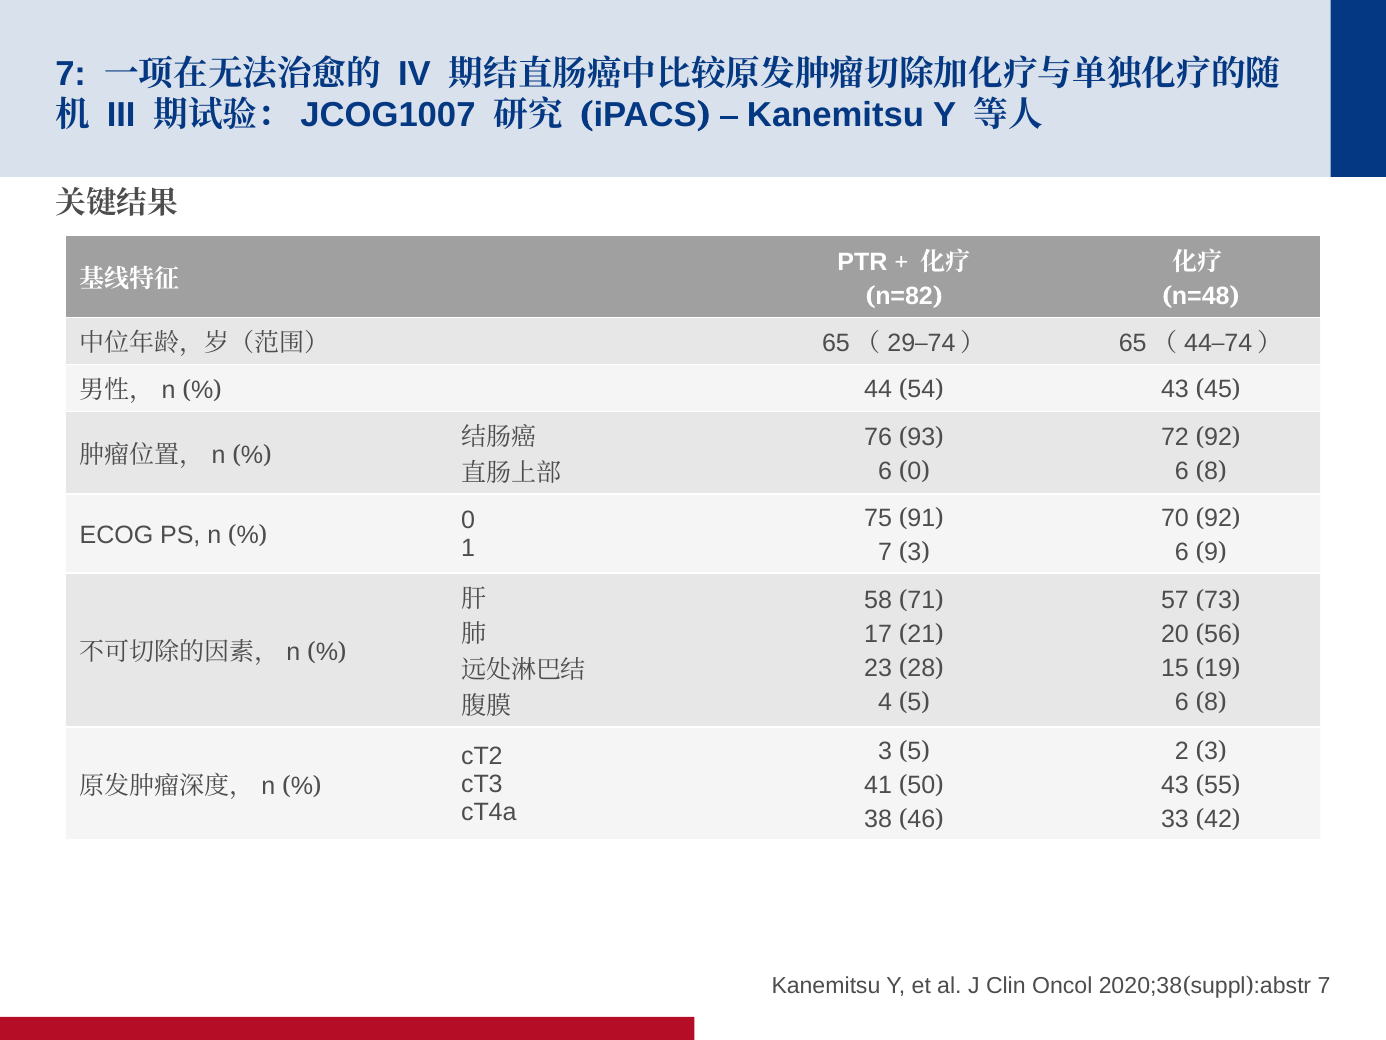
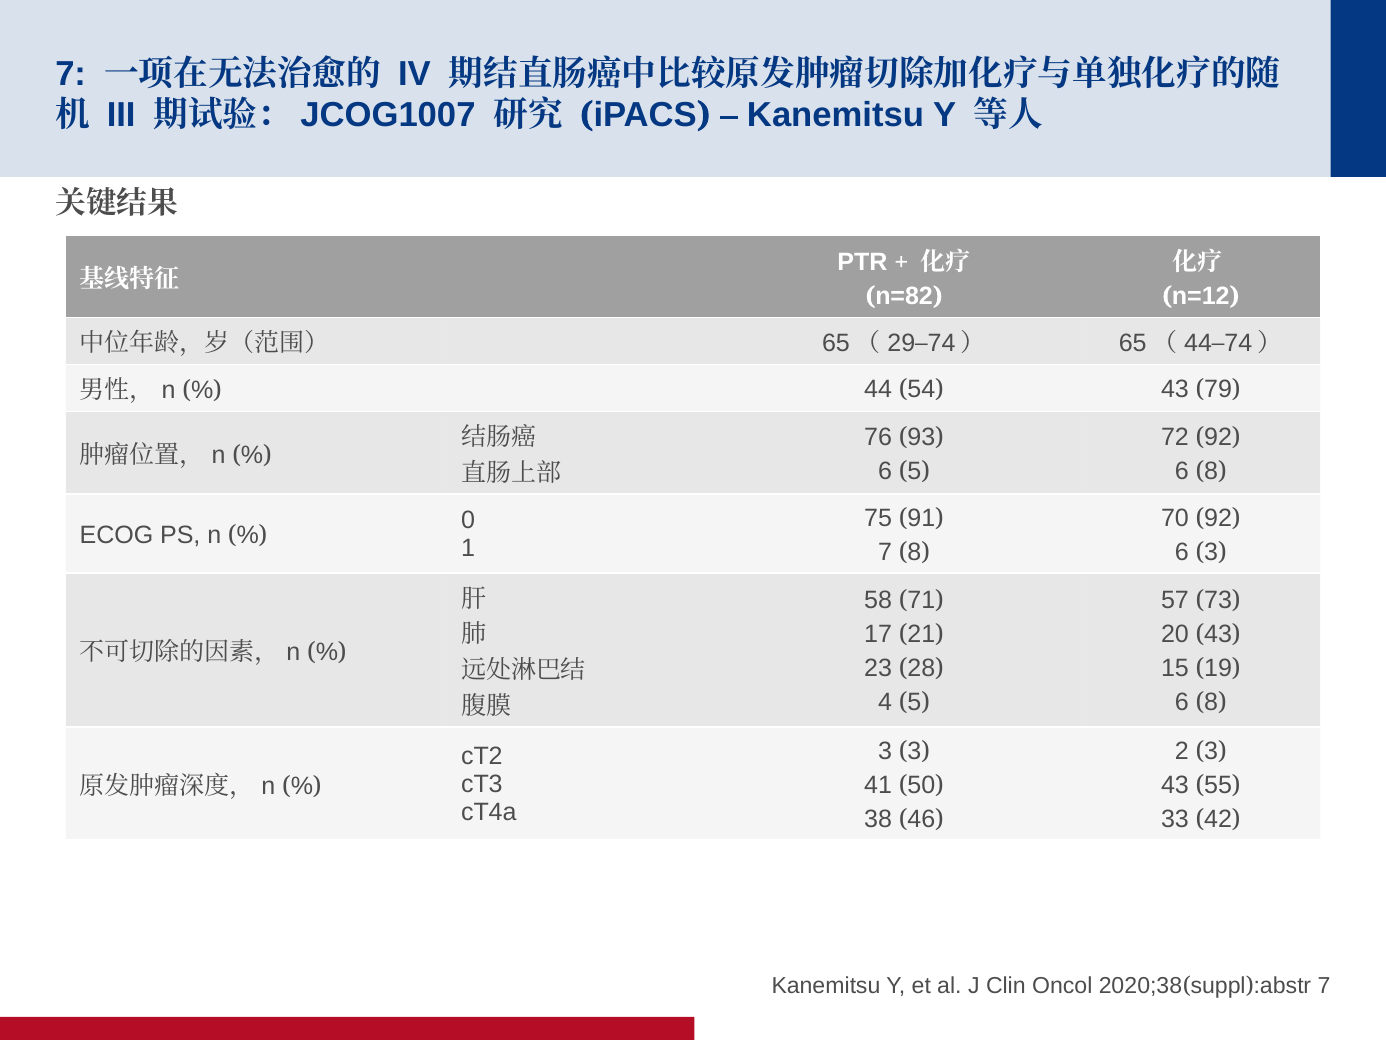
n=48: n=48 -> n=12
45: 45 -> 79
0 at (914, 471): 0 -> 5
3 at (914, 552): 3 -> 8
9 at (1211, 552): 9 -> 3
56 at (1218, 634): 56 -> 43
5 at (914, 751): 5 -> 3
